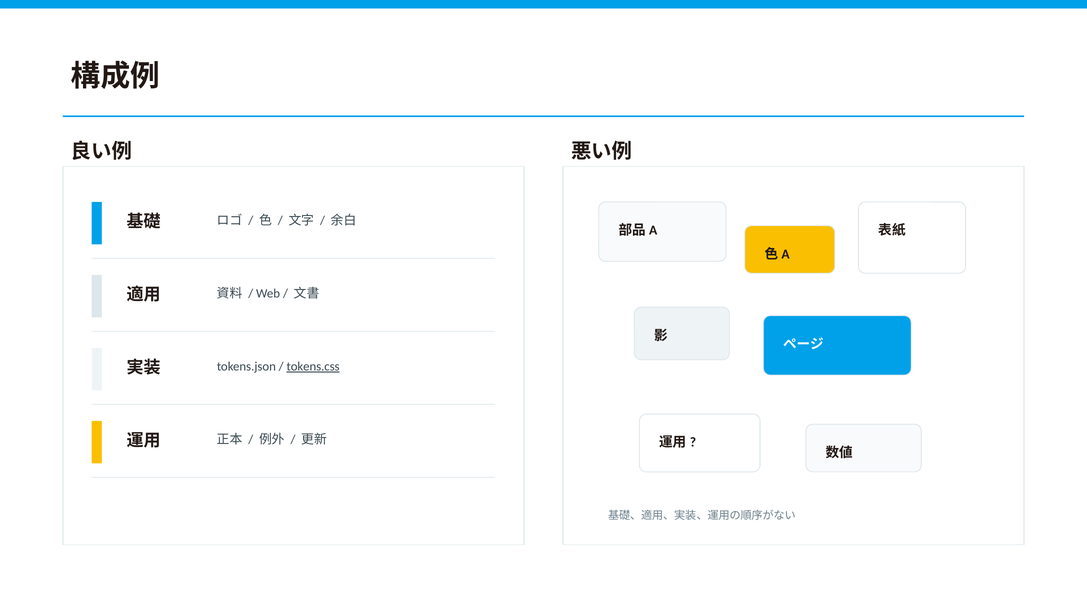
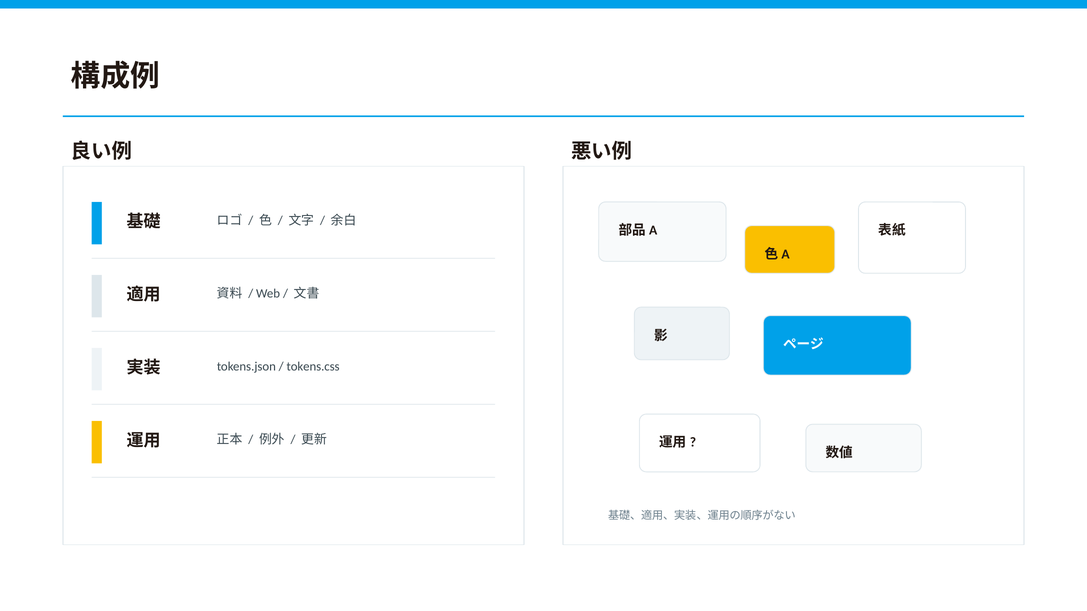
tokens.css underline: present -> none
